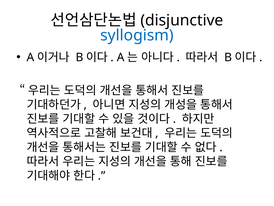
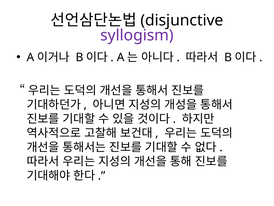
syllogism colour: blue -> purple
